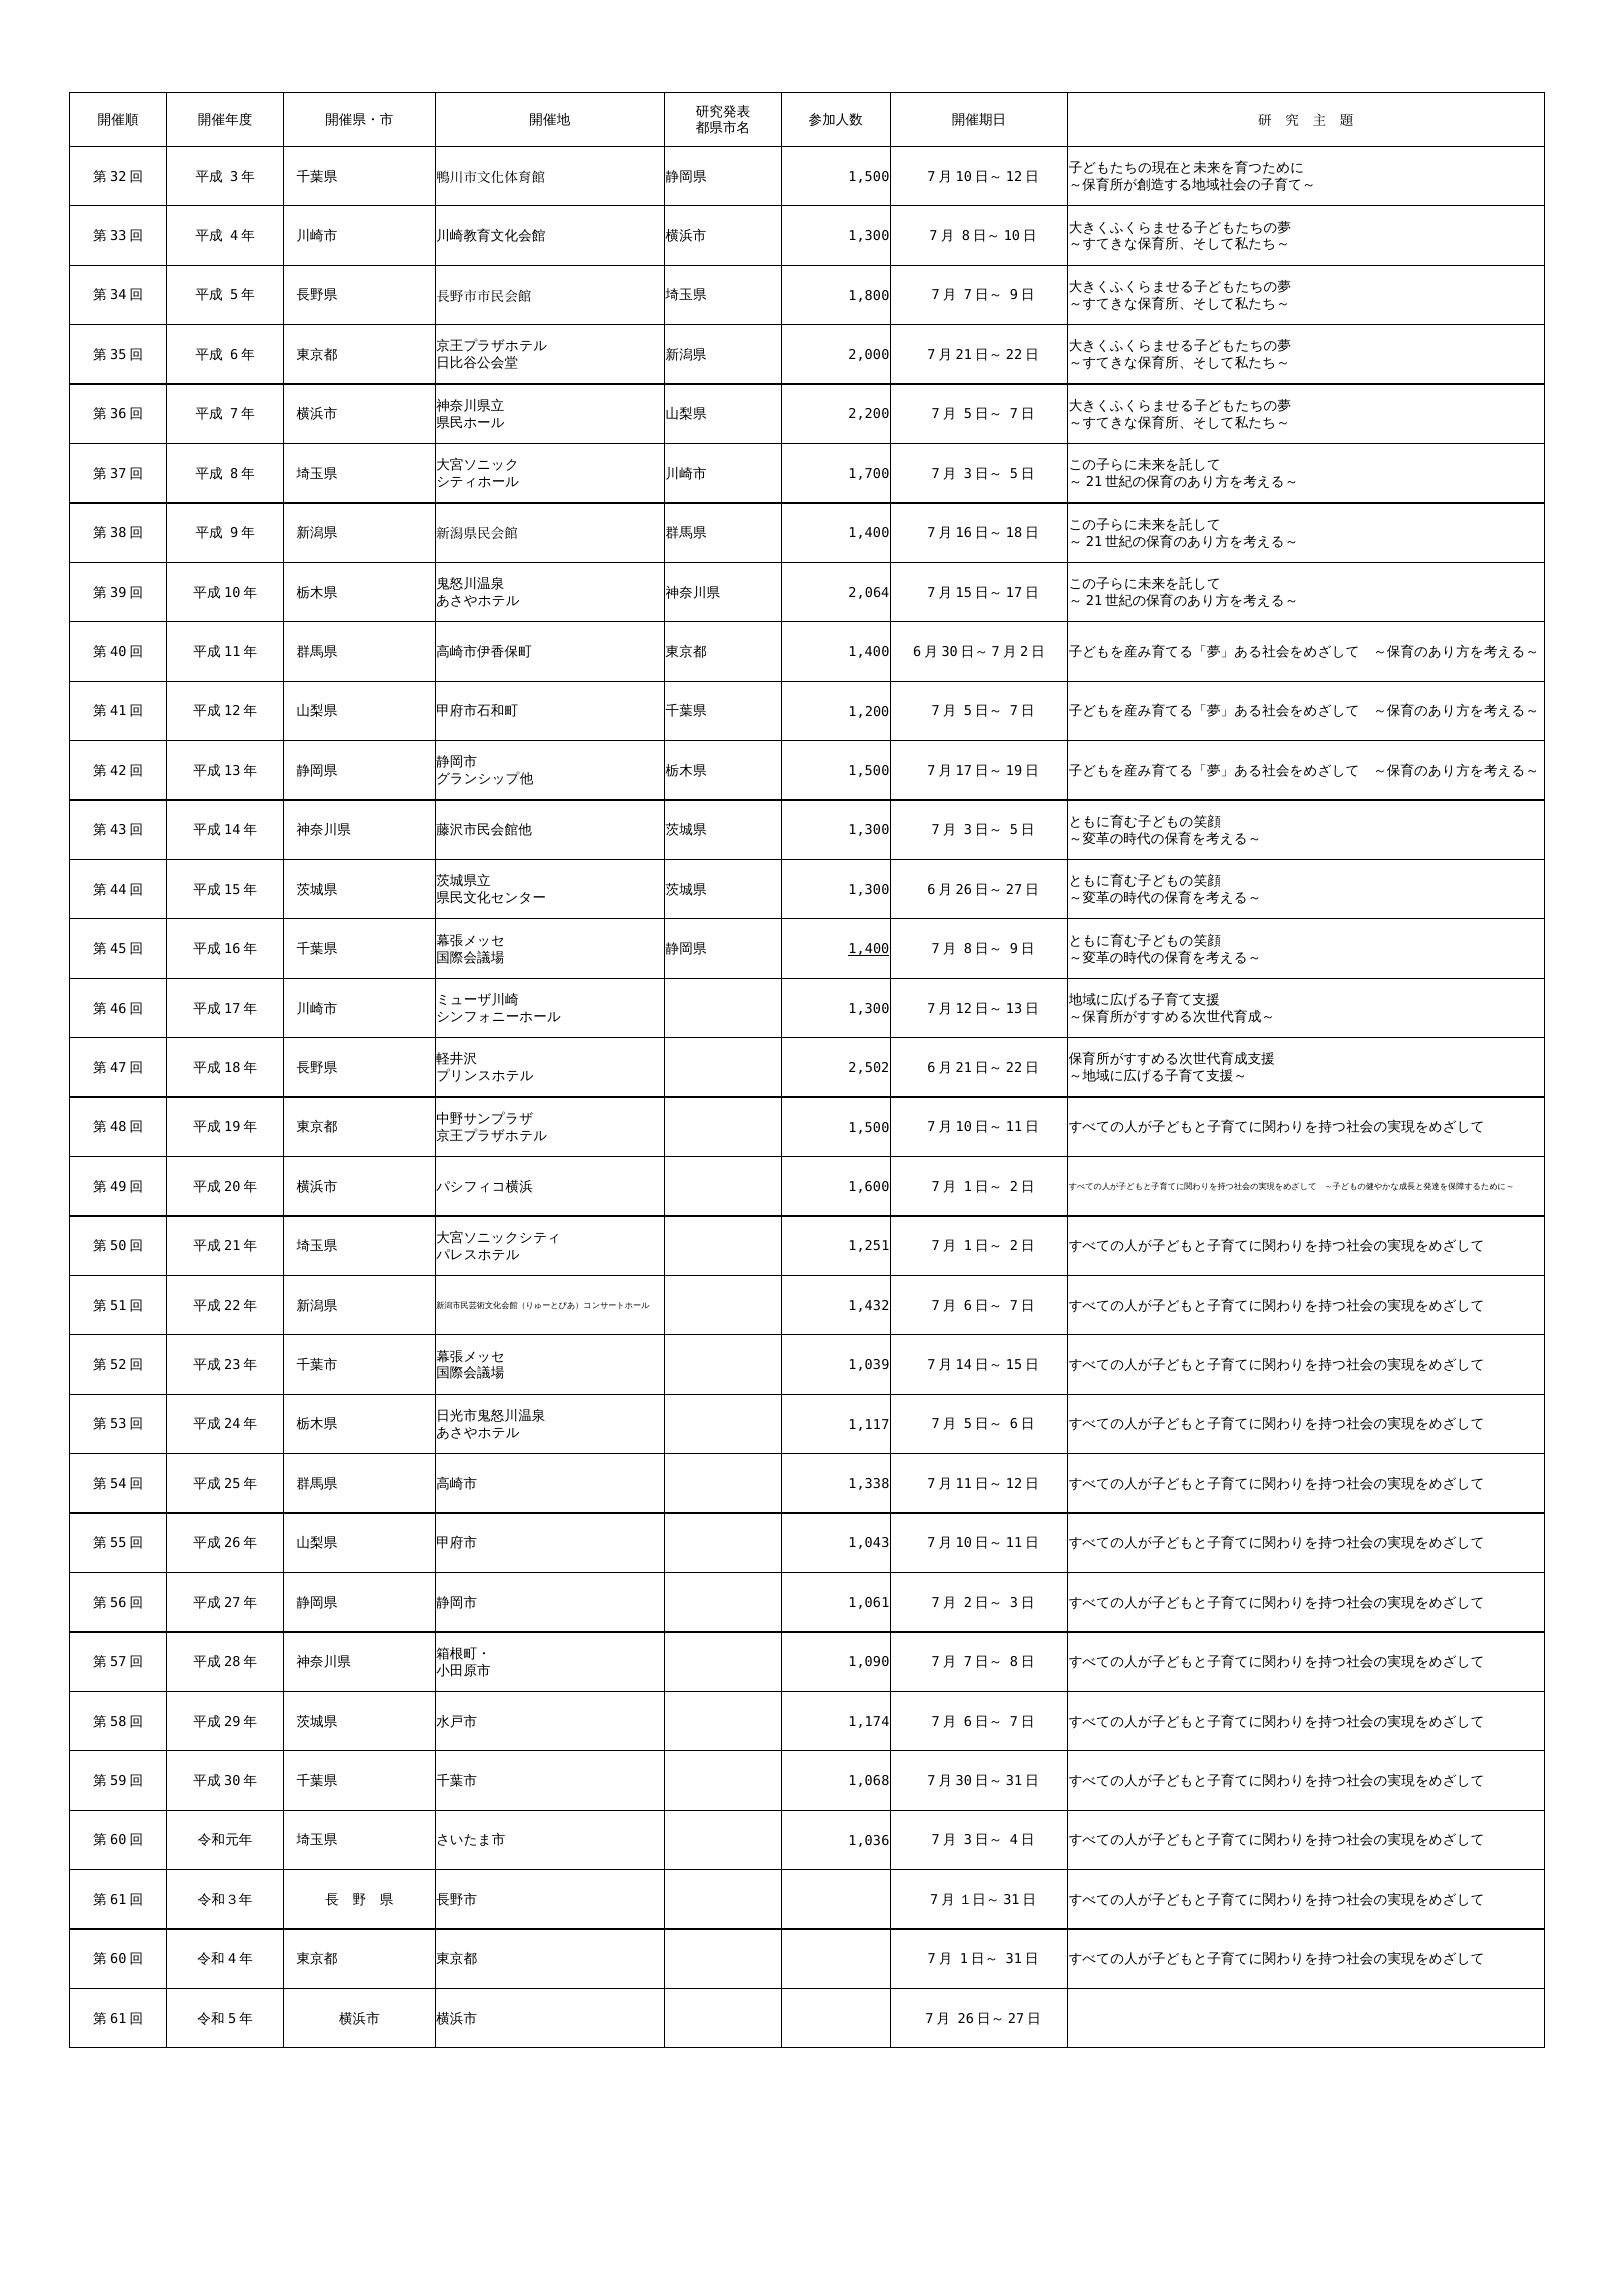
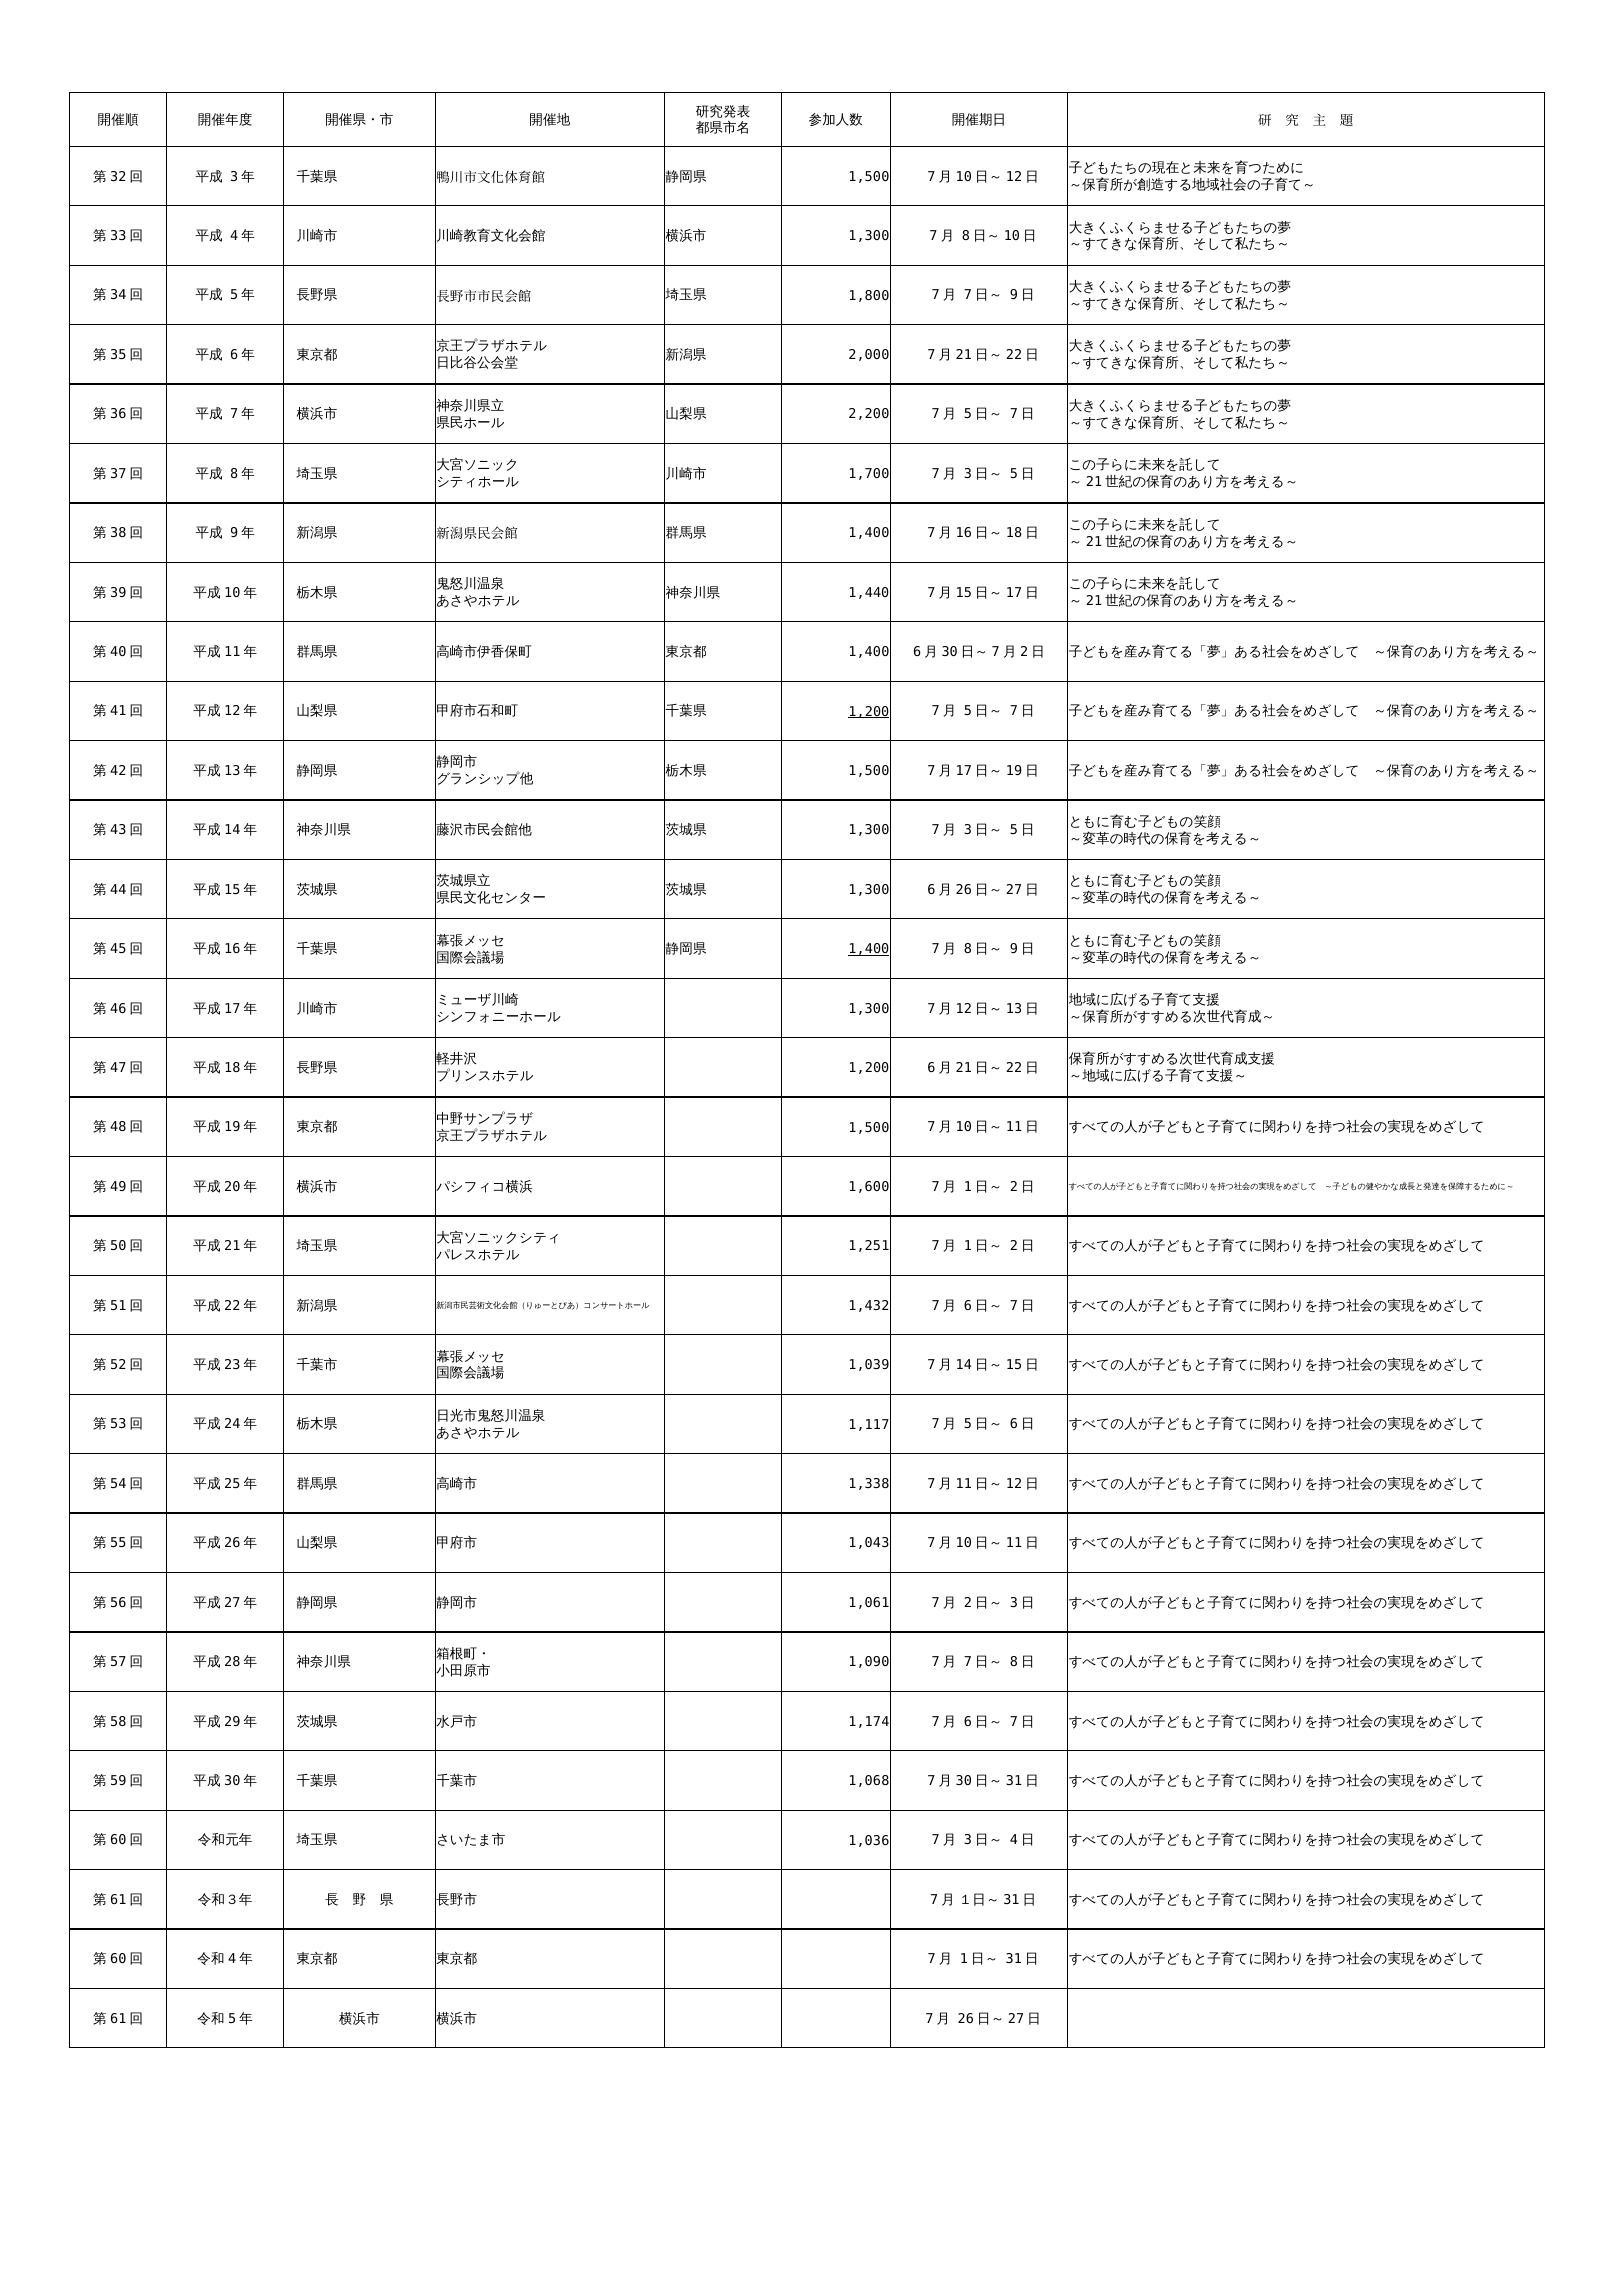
2,064: 2,064 -> 1,440
1,200 at (869, 711) underline: none -> present
2,502 at (869, 1068): 2,502 -> 1,200
